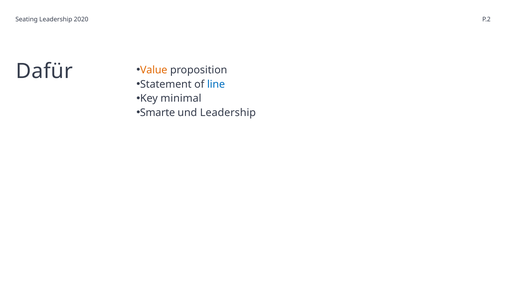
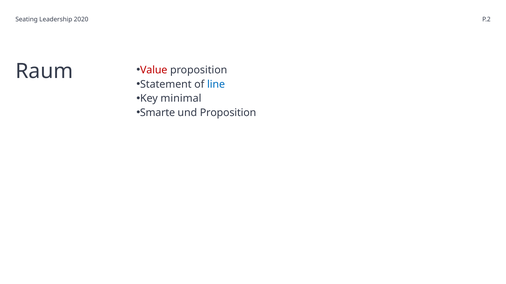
Dafür: Dafür -> Raum
Value colour: orange -> red
und Leadership: Leadership -> Proposition
